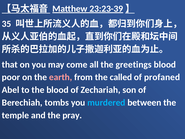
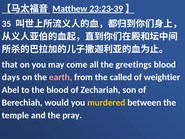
poor: poor -> days
profaned: profaned -> weightier
tombs: tombs -> would
murdered colour: light blue -> yellow
